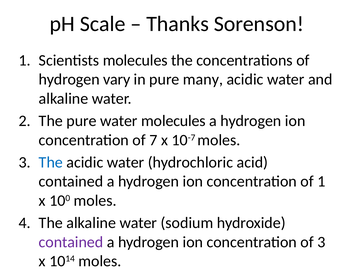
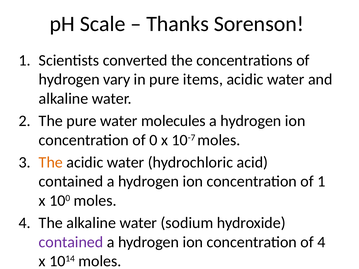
Scientists molecules: molecules -> converted
many: many -> items
7: 7 -> 0
The at (51, 163) colour: blue -> orange
of 3: 3 -> 4
